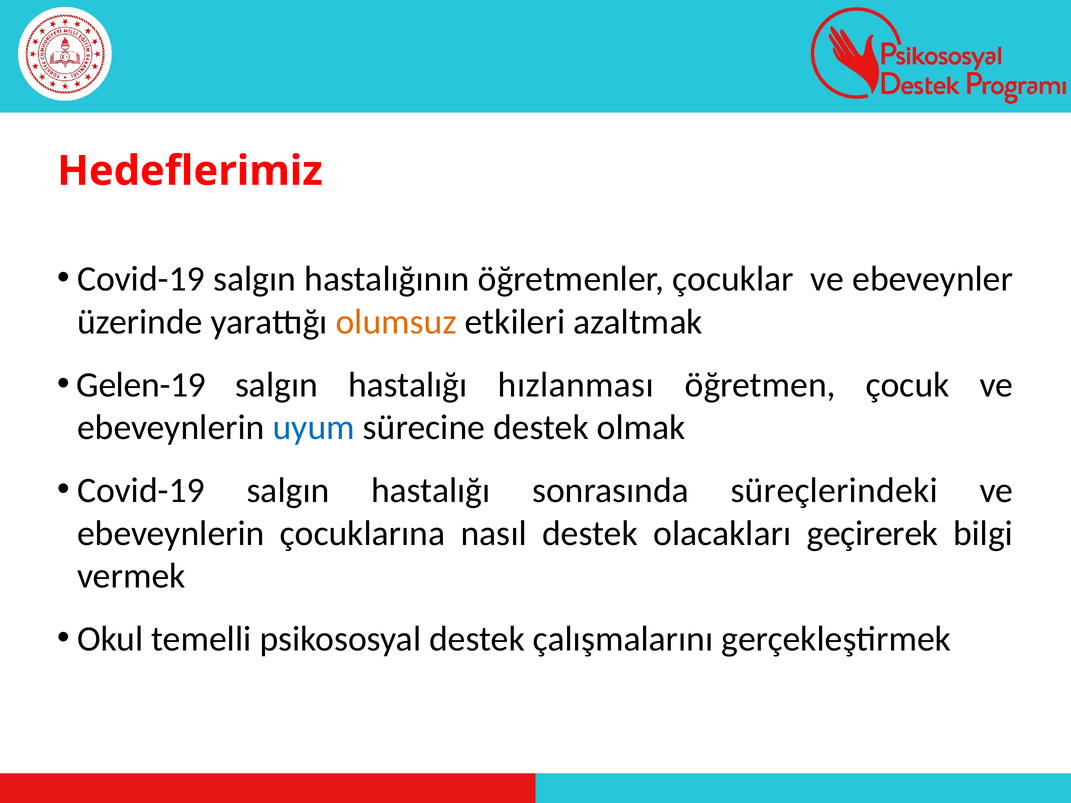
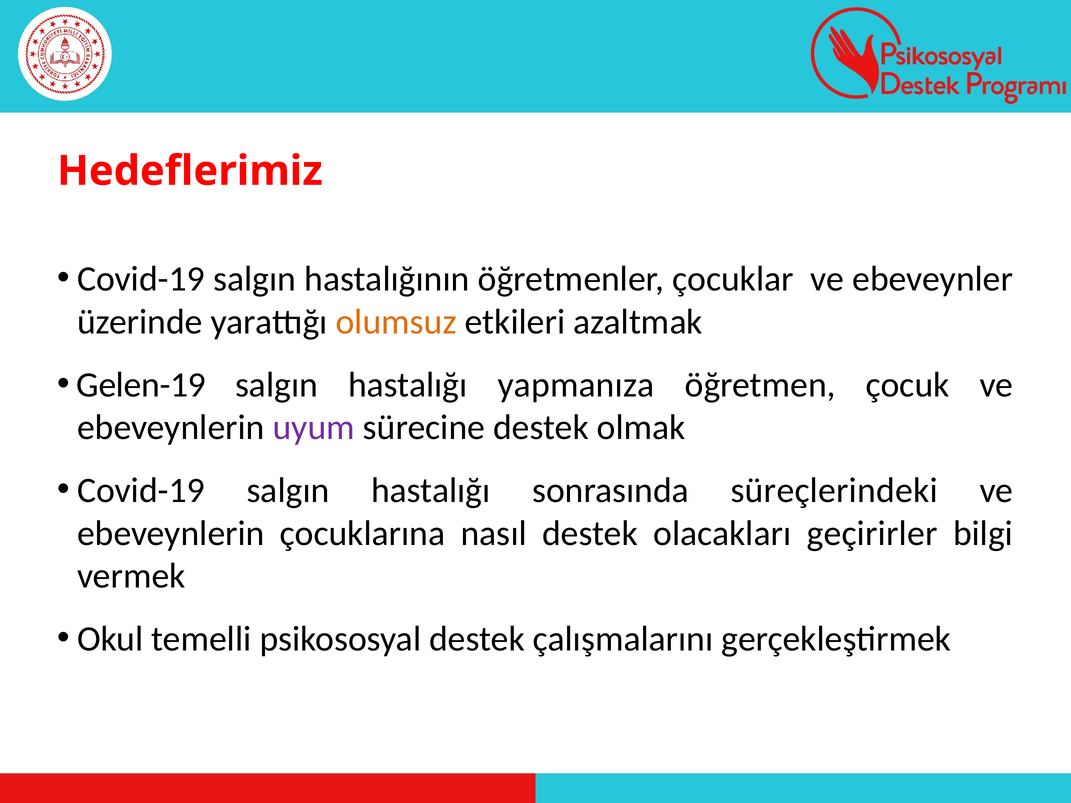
hızlanması: hızlanması -> yapmanıza
uyum colour: blue -> purple
geçirerek: geçirerek -> geçirirler
